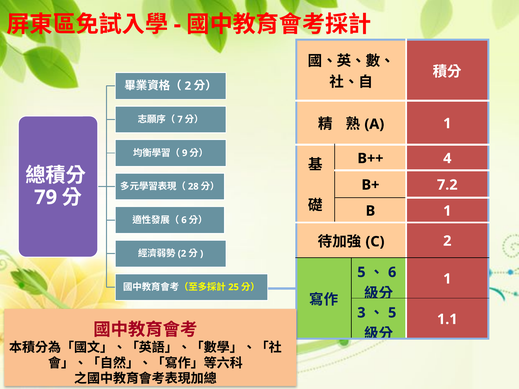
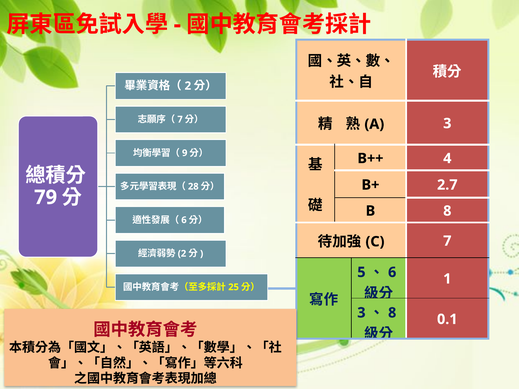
1 at (447, 124): 1 -> 3
7.2: 7.2 -> 2.7
B 1: 1 -> 8
2 at (447, 241): 2 -> 7
5 at (392, 313): 5 -> 8
1.1: 1.1 -> 0.1
